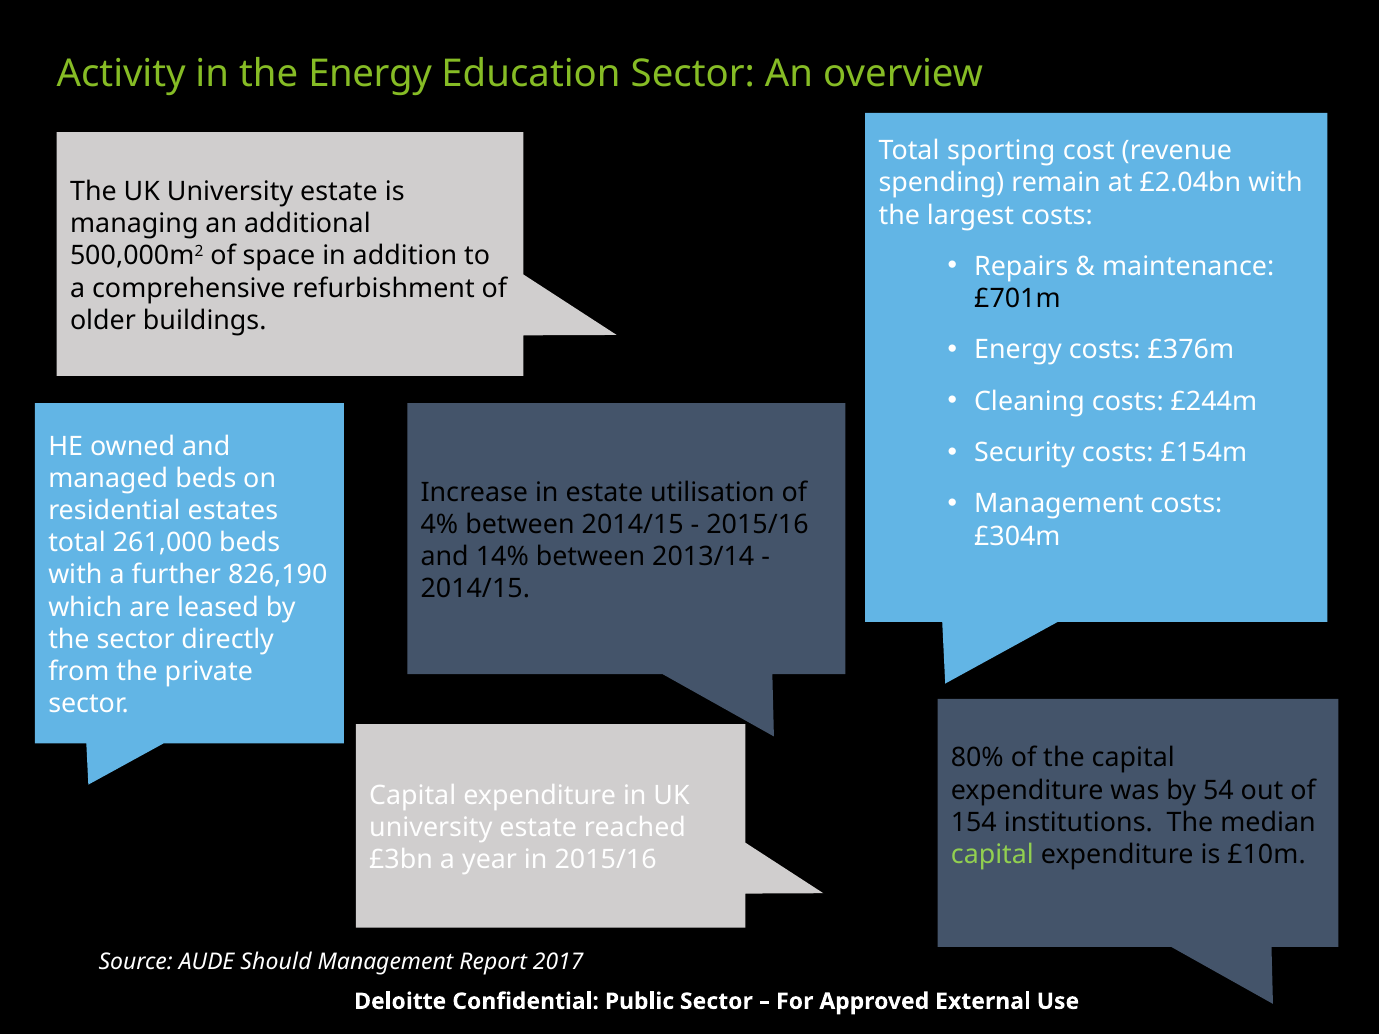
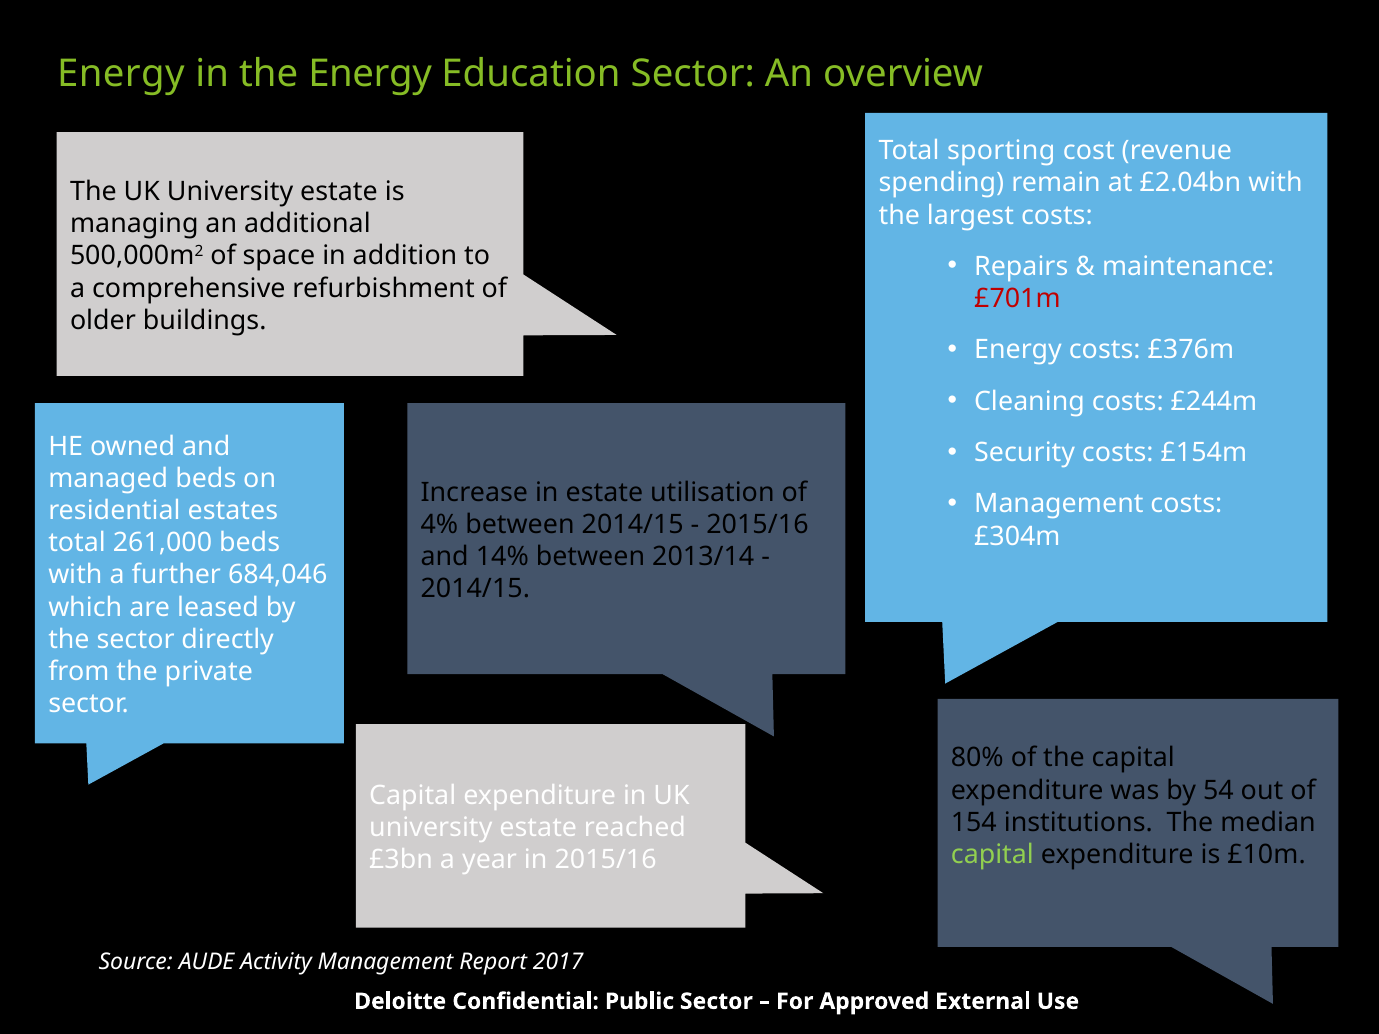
Activity at (121, 74): Activity -> Energy
£701m colour: black -> red
826,190: 826,190 -> 684,046
Should: Should -> Activity
